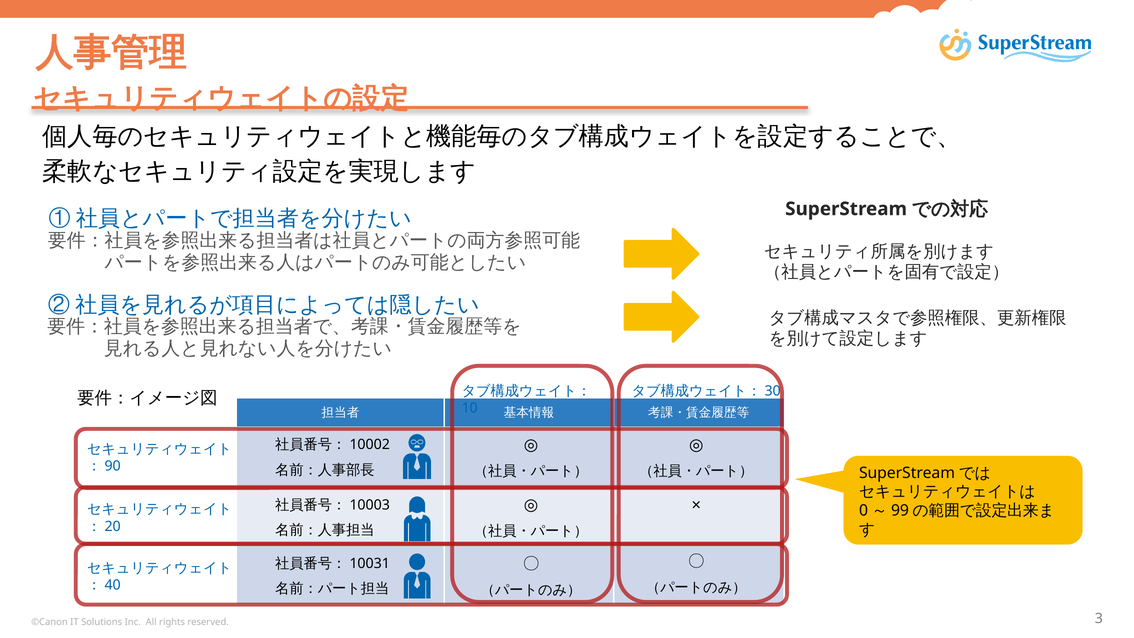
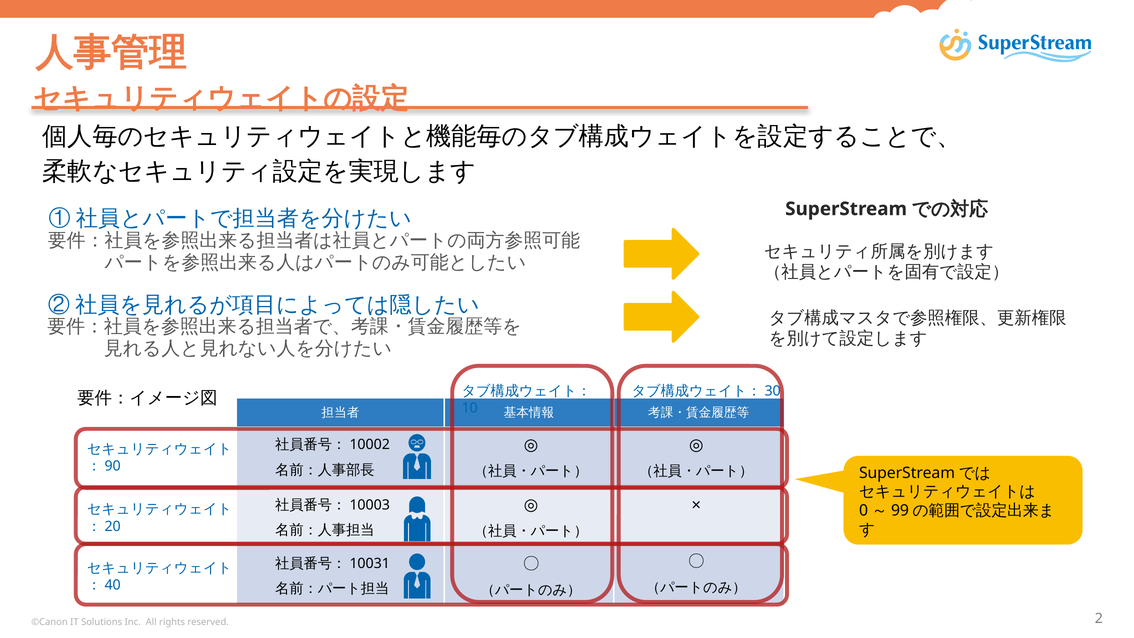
3: 3 -> 2
